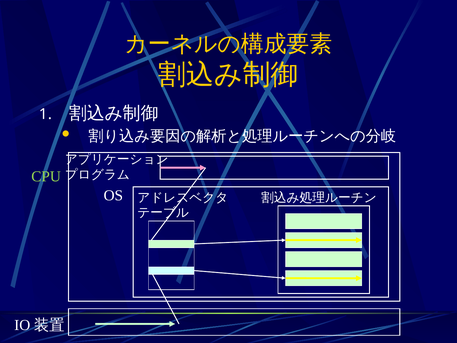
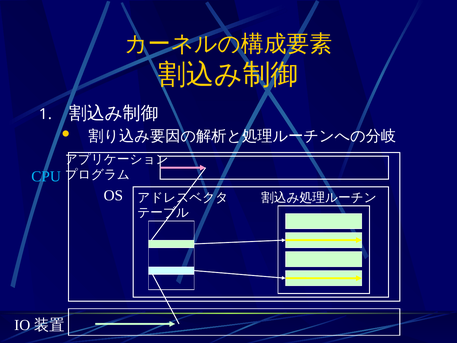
CPU colour: light green -> light blue
